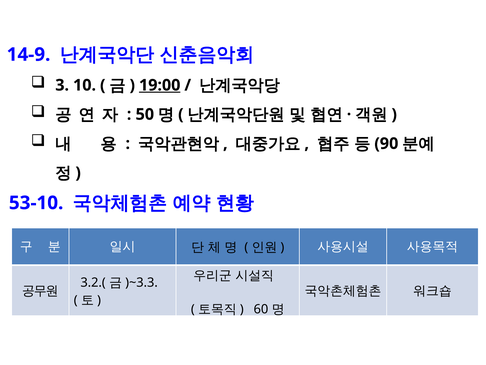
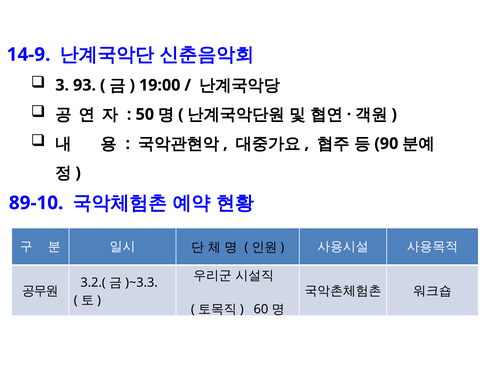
10: 10 -> 93
19:00 underline: present -> none
53-10: 53-10 -> 89-10
